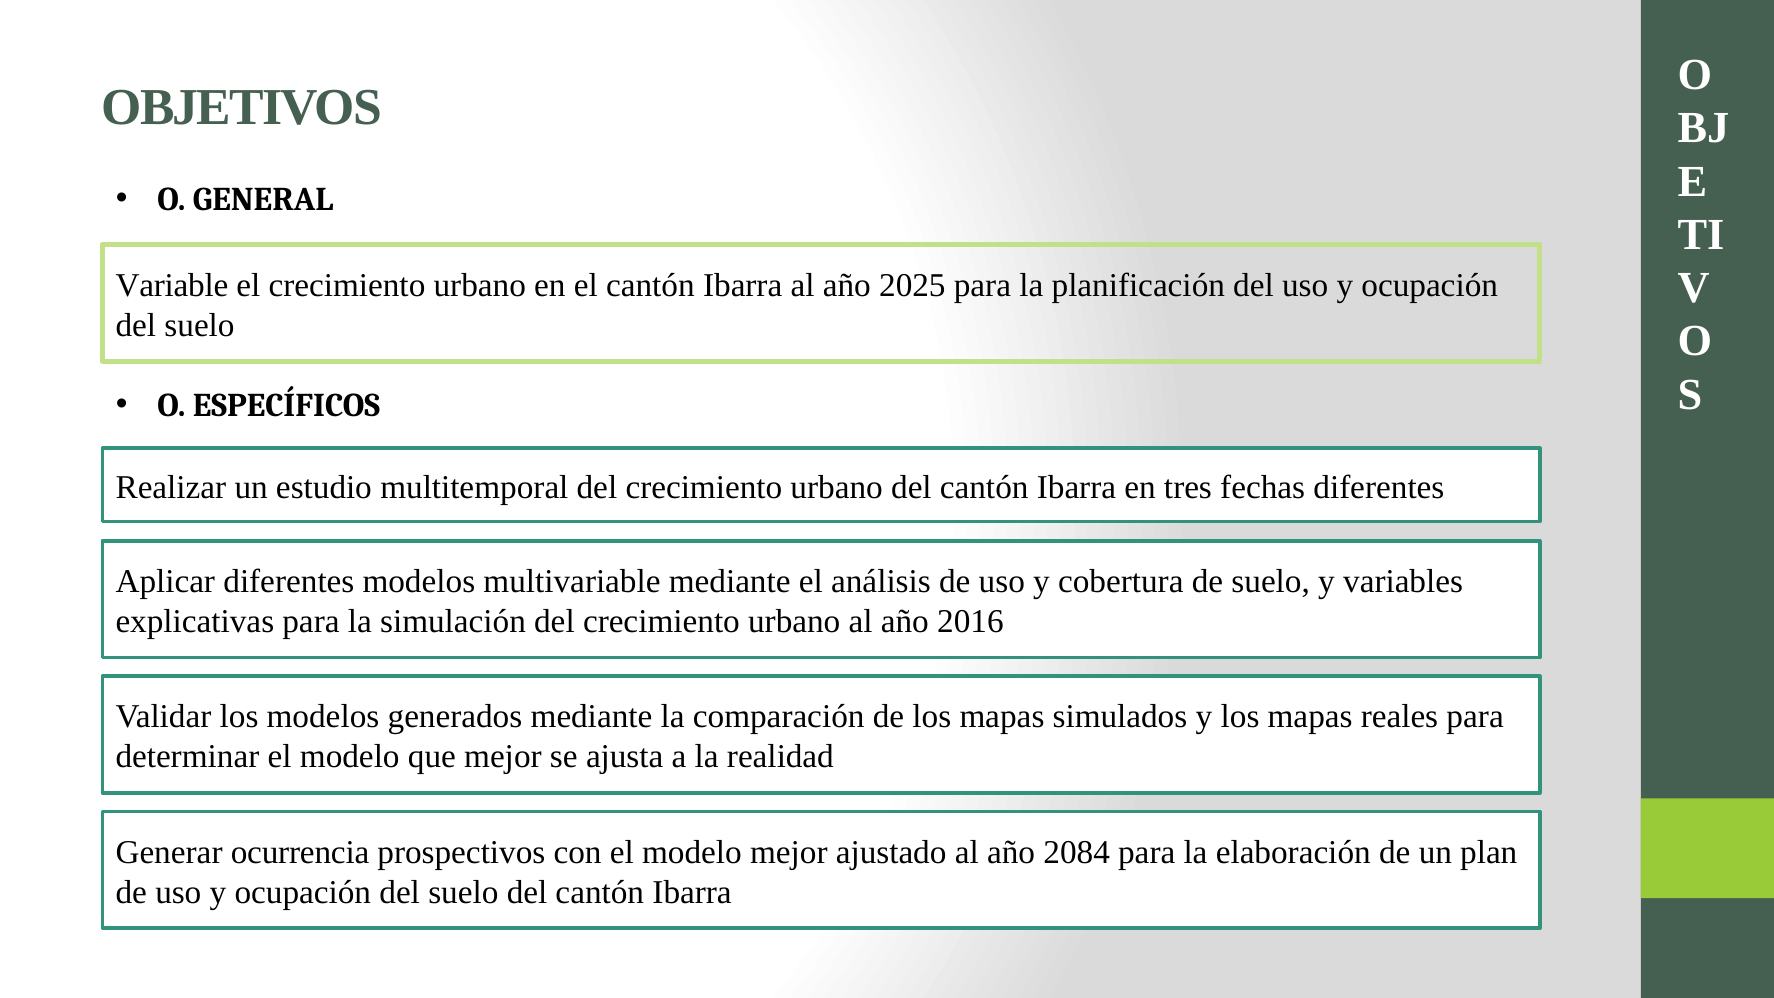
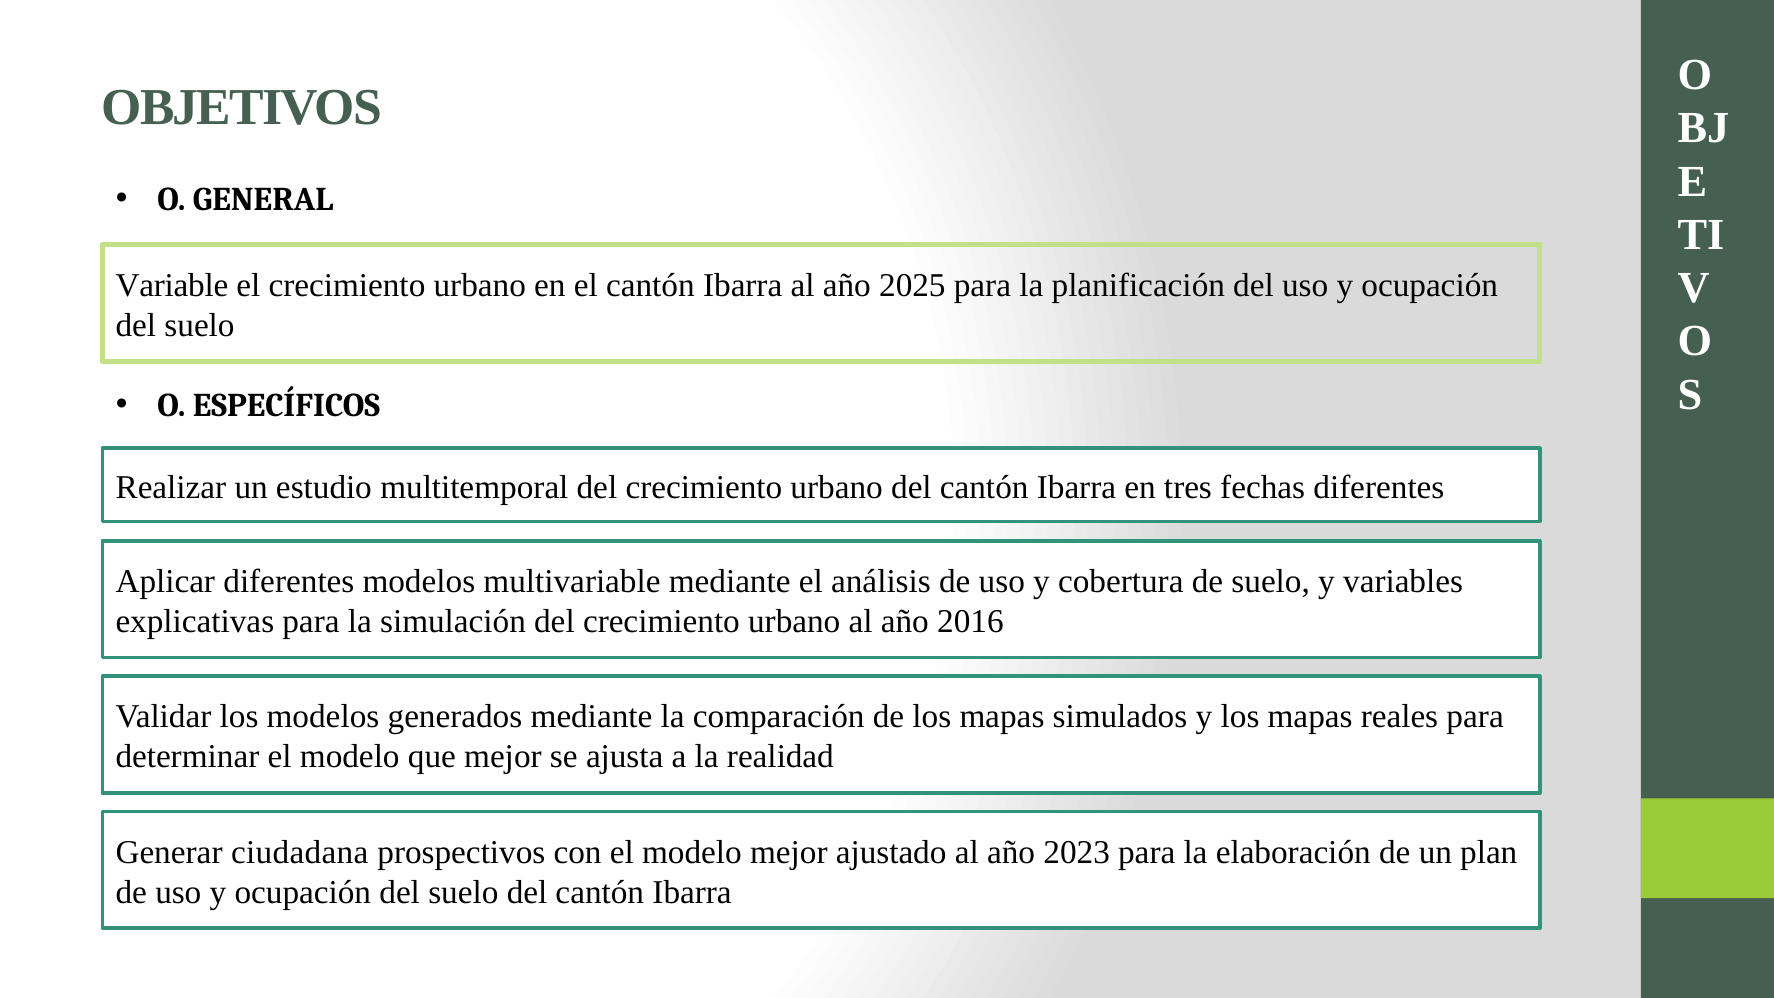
ocurrencia: ocurrencia -> ciudadana
2084: 2084 -> 2023
